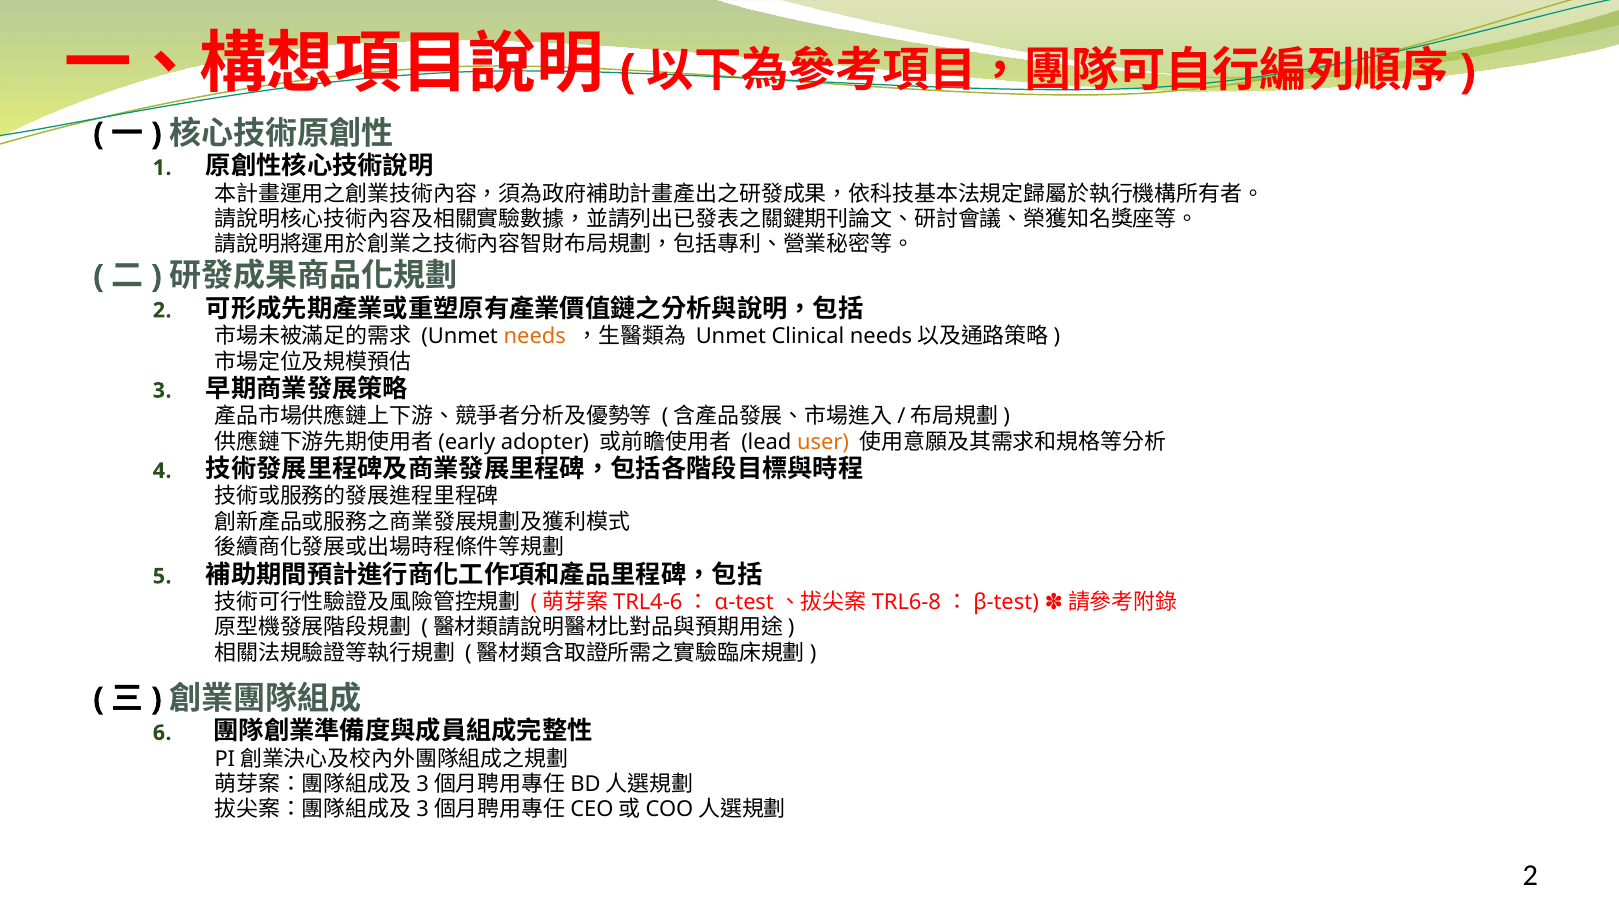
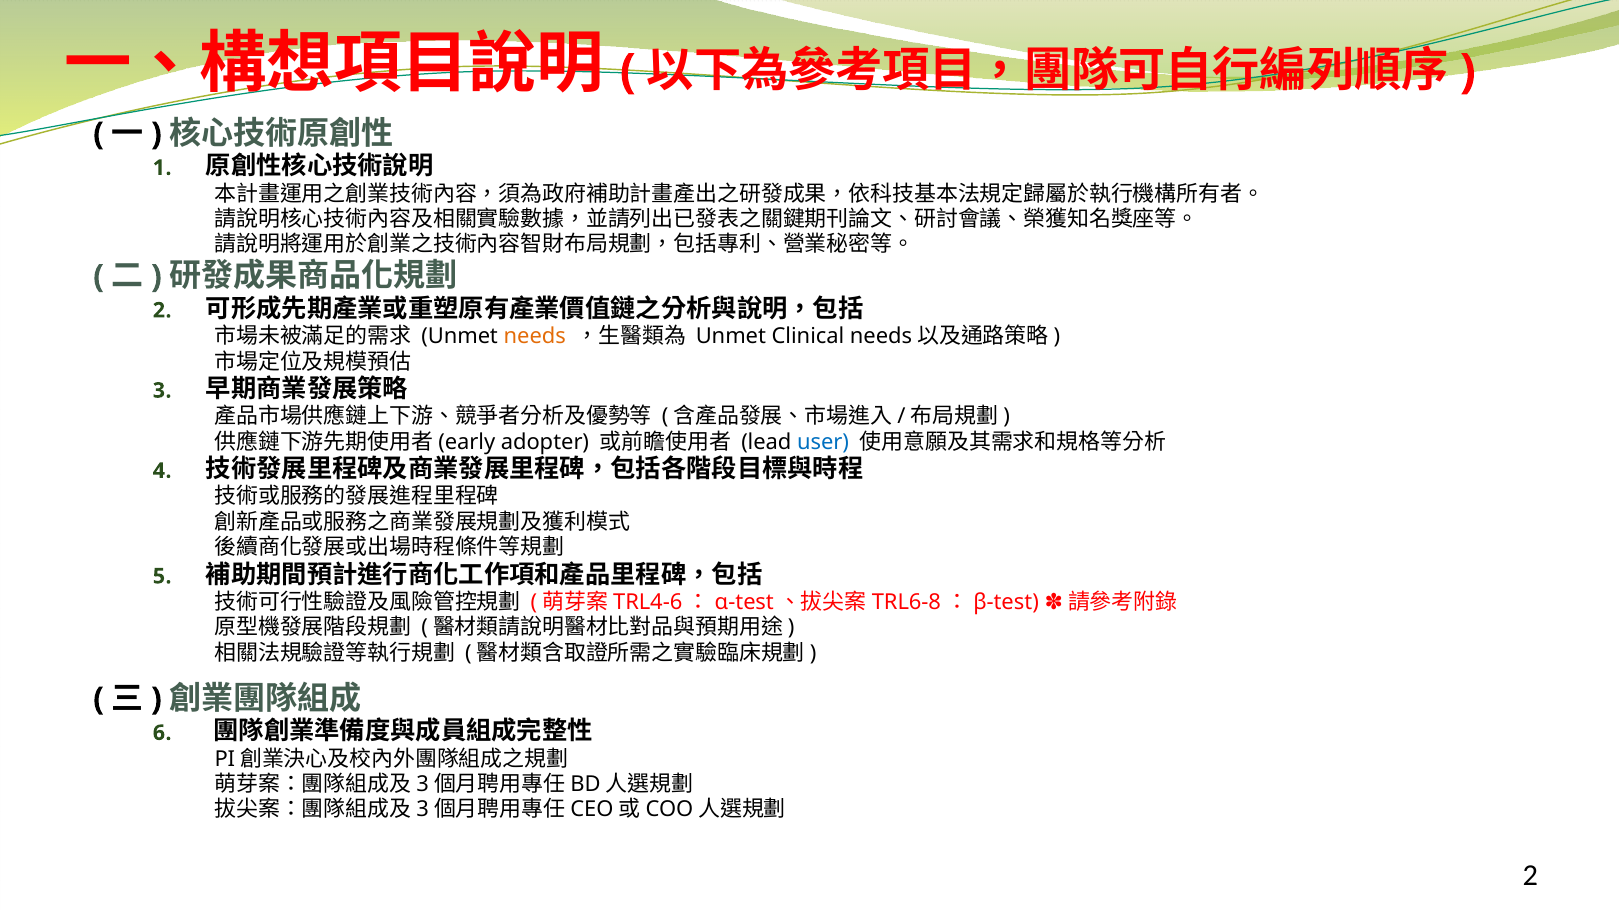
user colour: orange -> blue
